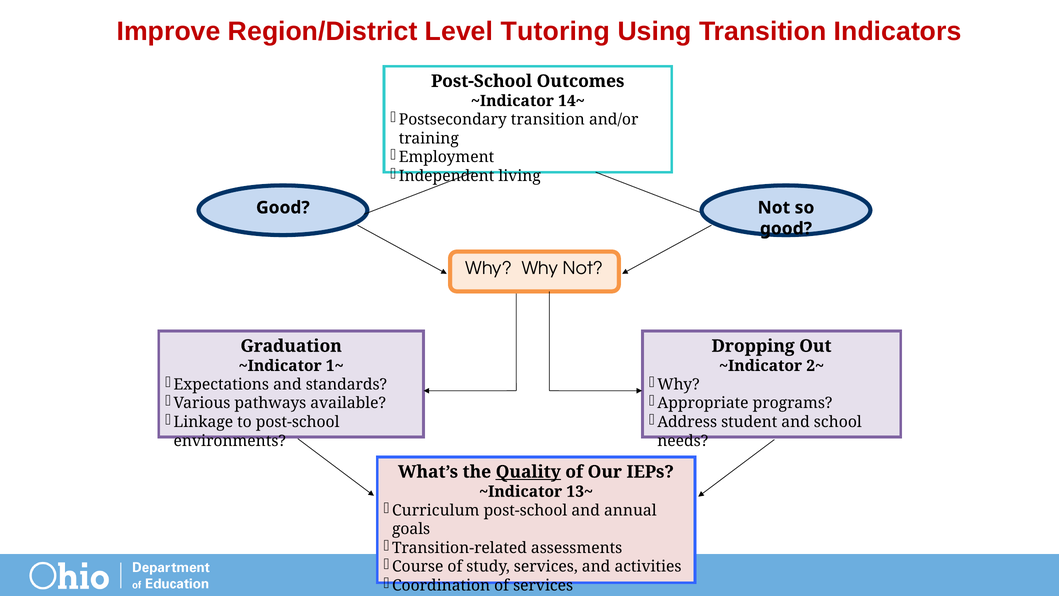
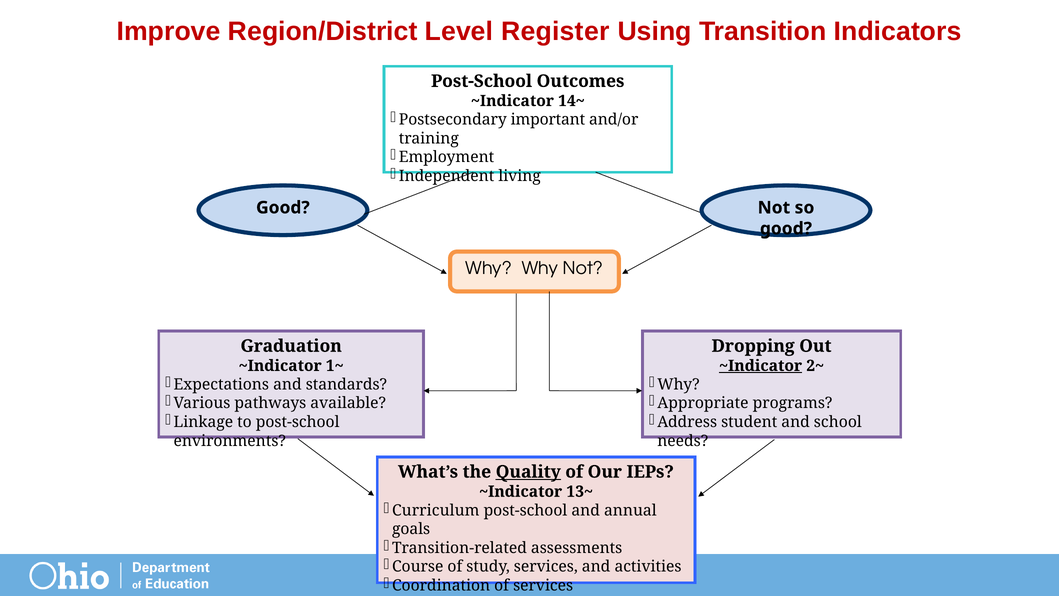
Tutoring: Tutoring -> Register
Postsecondary transition: transition -> important
~Indicator at (761, 366) underline: none -> present
